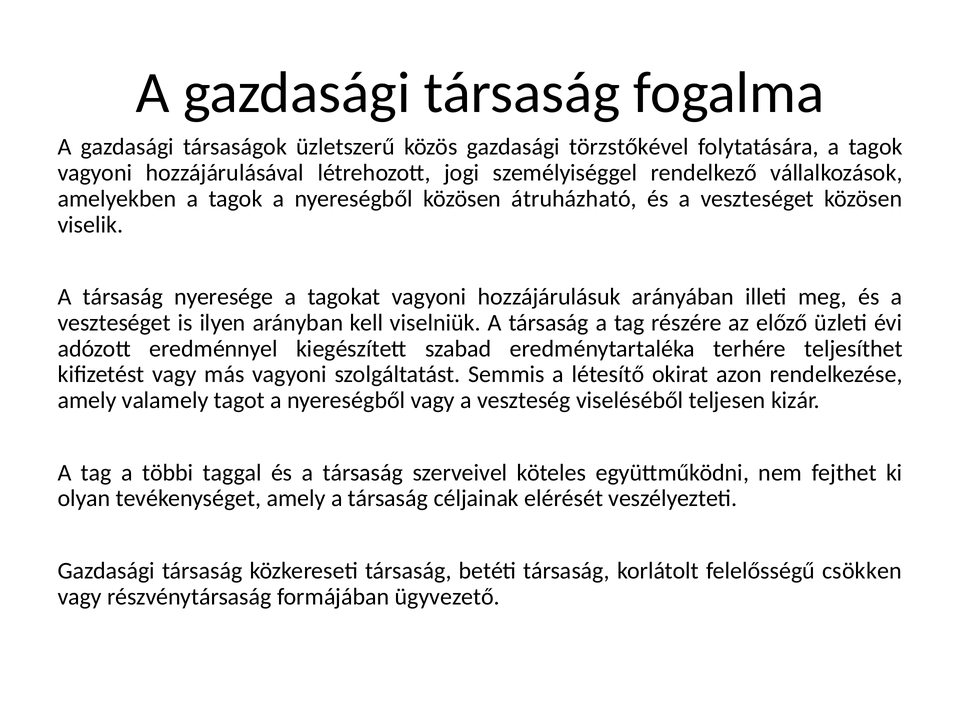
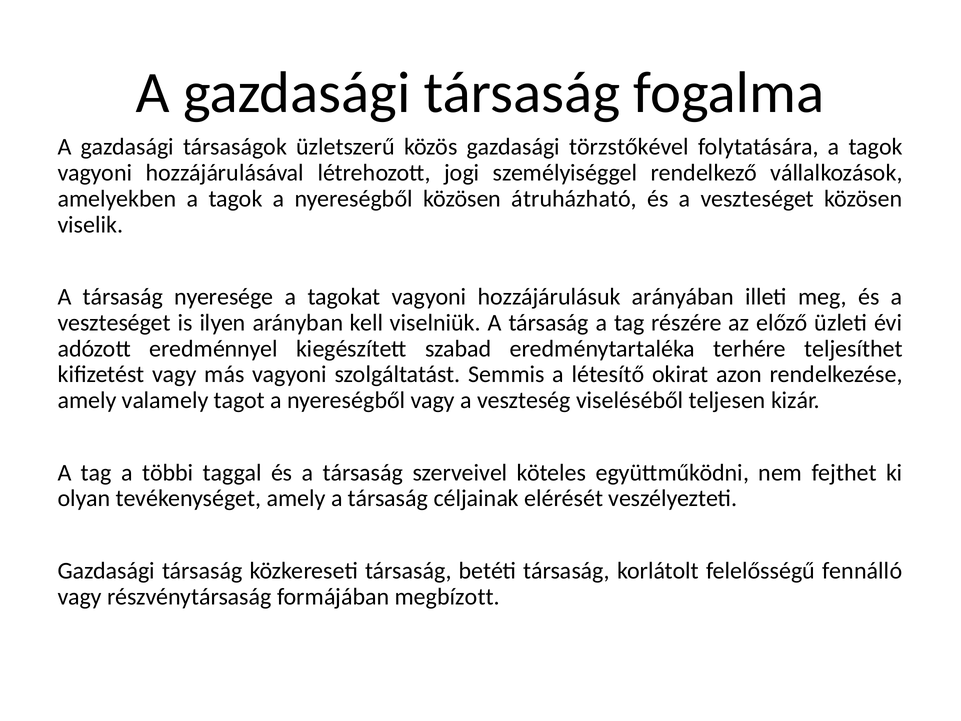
csökken: csökken -> fennálló
ügyvezető: ügyvezető -> megbízott
